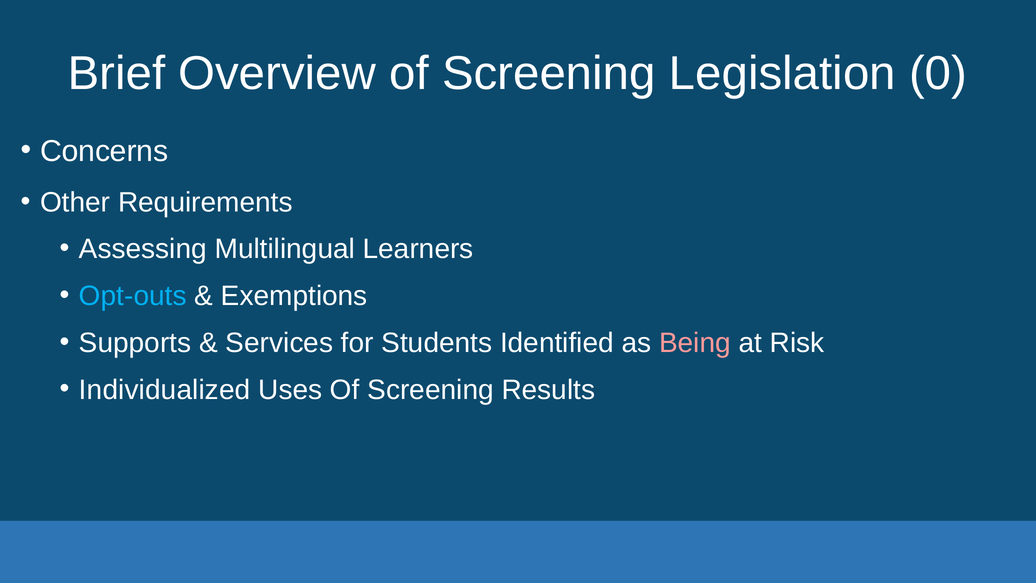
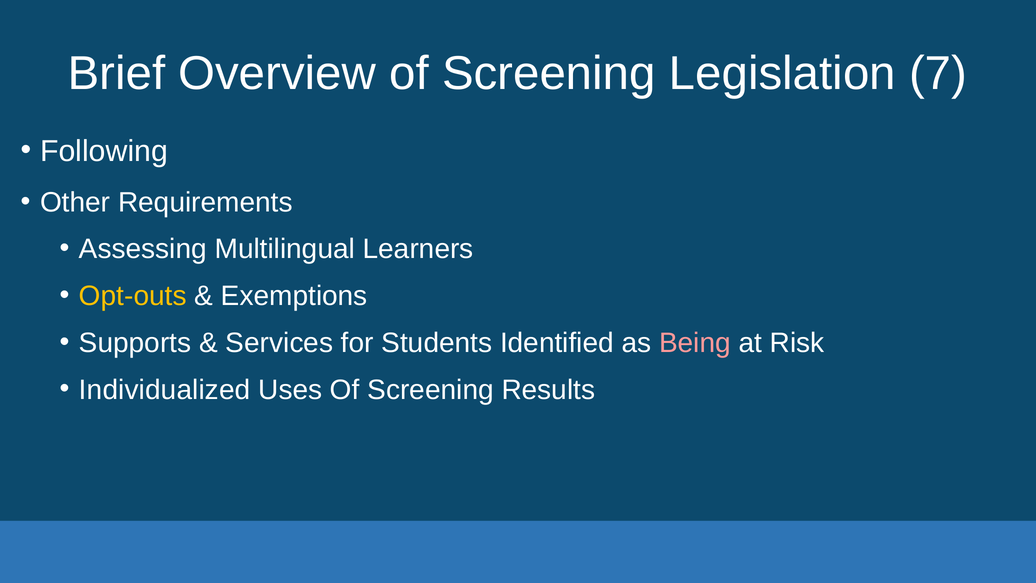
0: 0 -> 7
Concerns: Concerns -> Following
Opt-outs colour: light blue -> yellow
